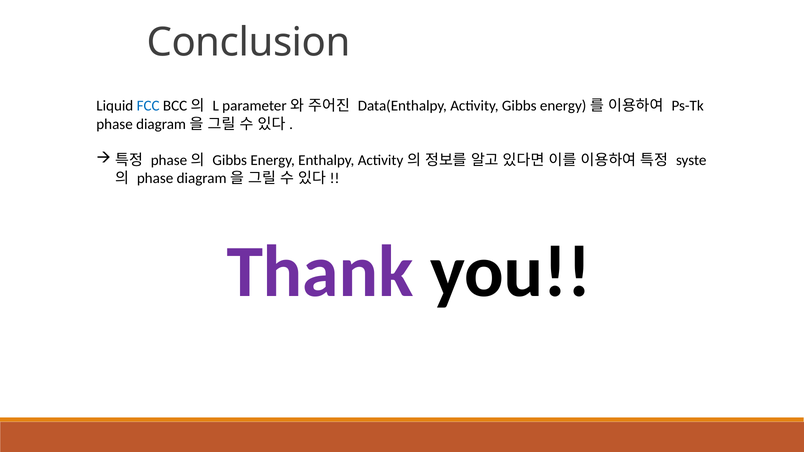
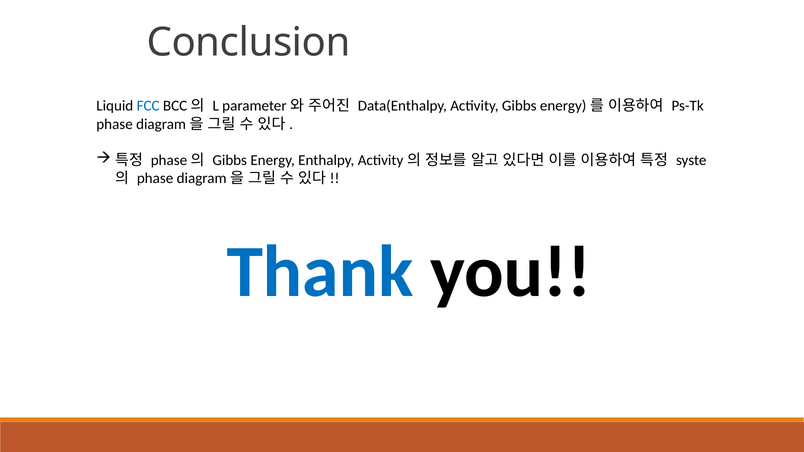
Thank colour: purple -> blue
